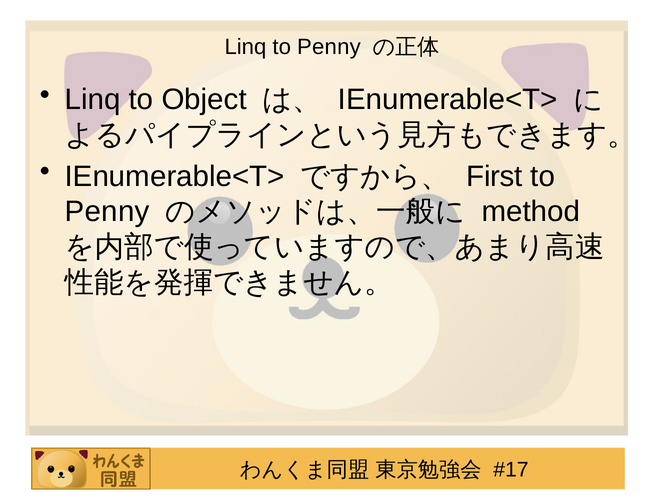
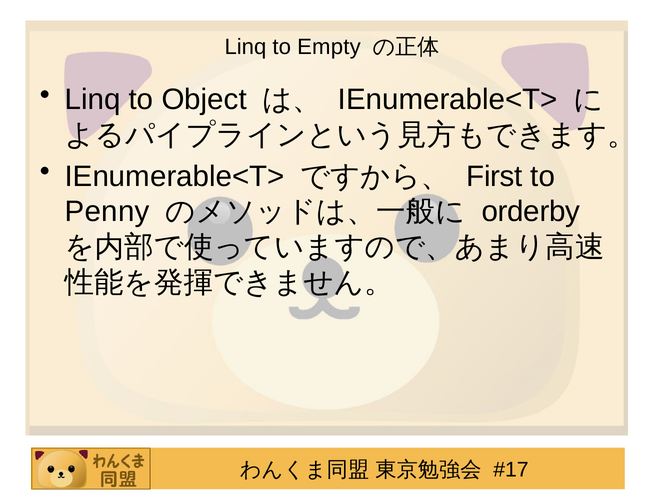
Linq to Penny: Penny -> Empty
method: method -> orderby
